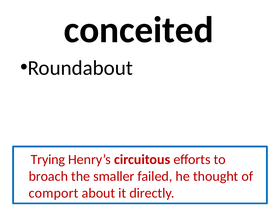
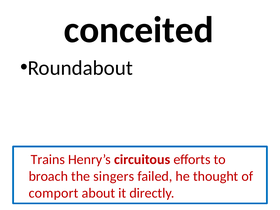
Trying: Trying -> Trains
smaller: smaller -> singers
